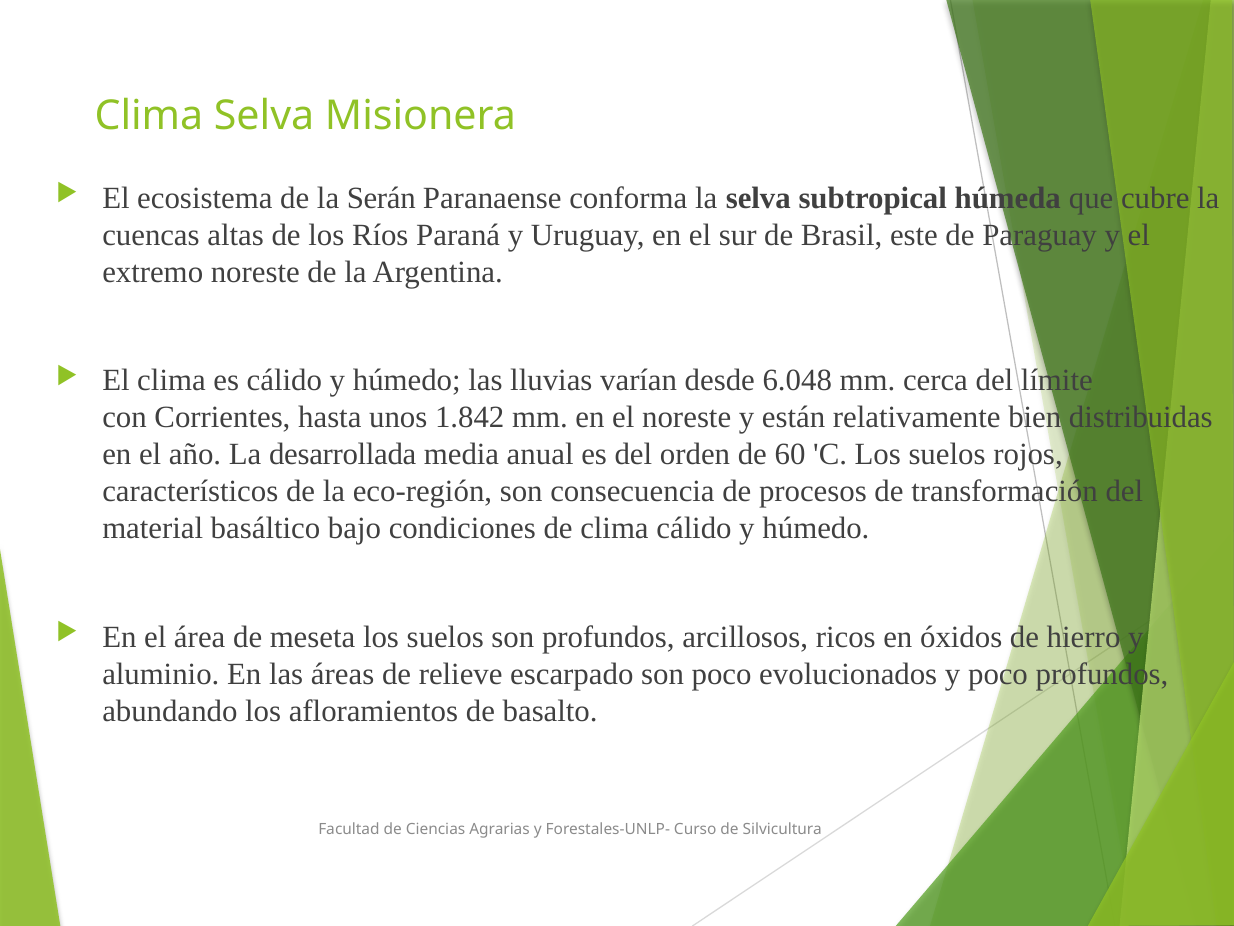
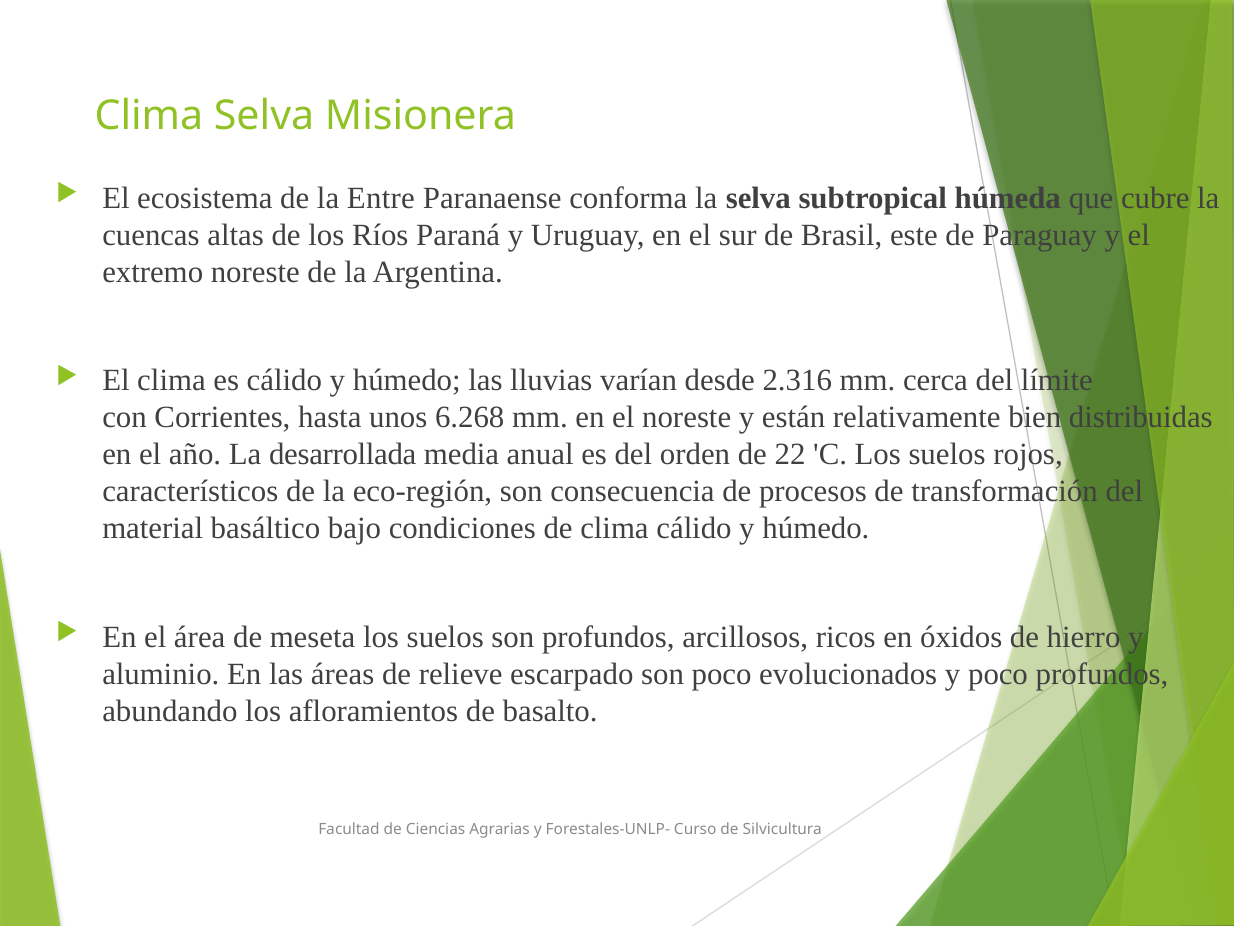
Serán: Serán -> Entre
6.048: 6.048 -> 2.316
1.842: 1.842 -> 6.268
60: 60 -> 22
